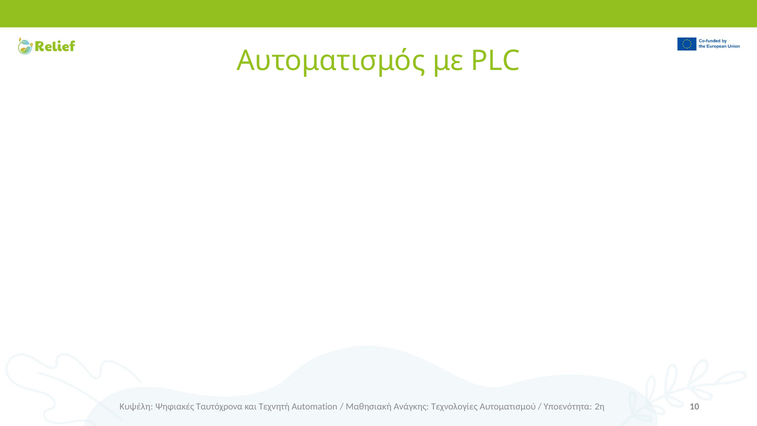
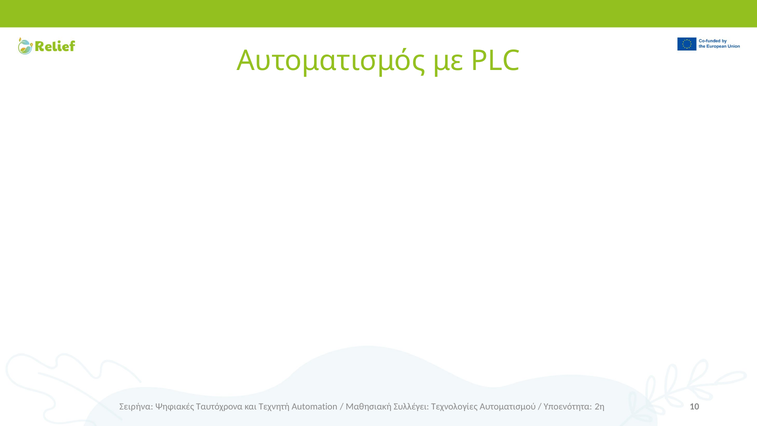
Κυψέλη: Κυψέλη -> Σειρήνα
Ανάγκης: Ανάγκης -> Συλλέγει
